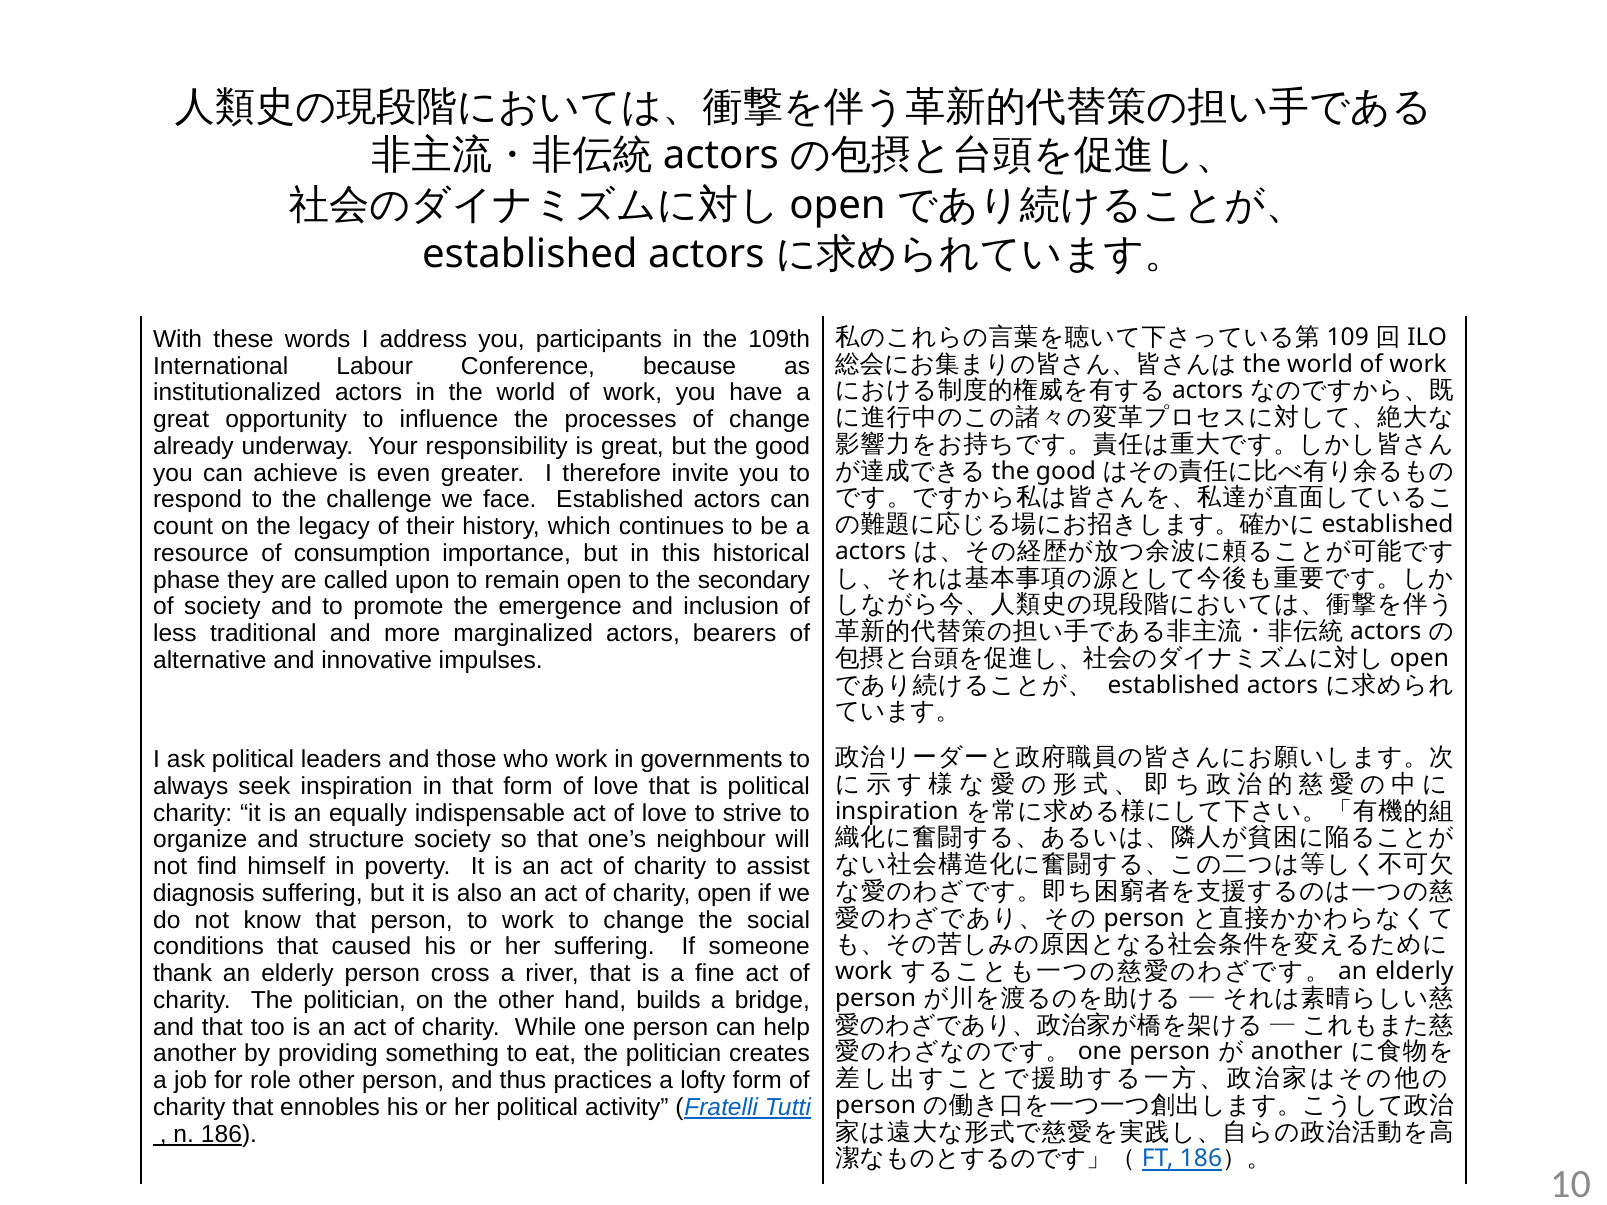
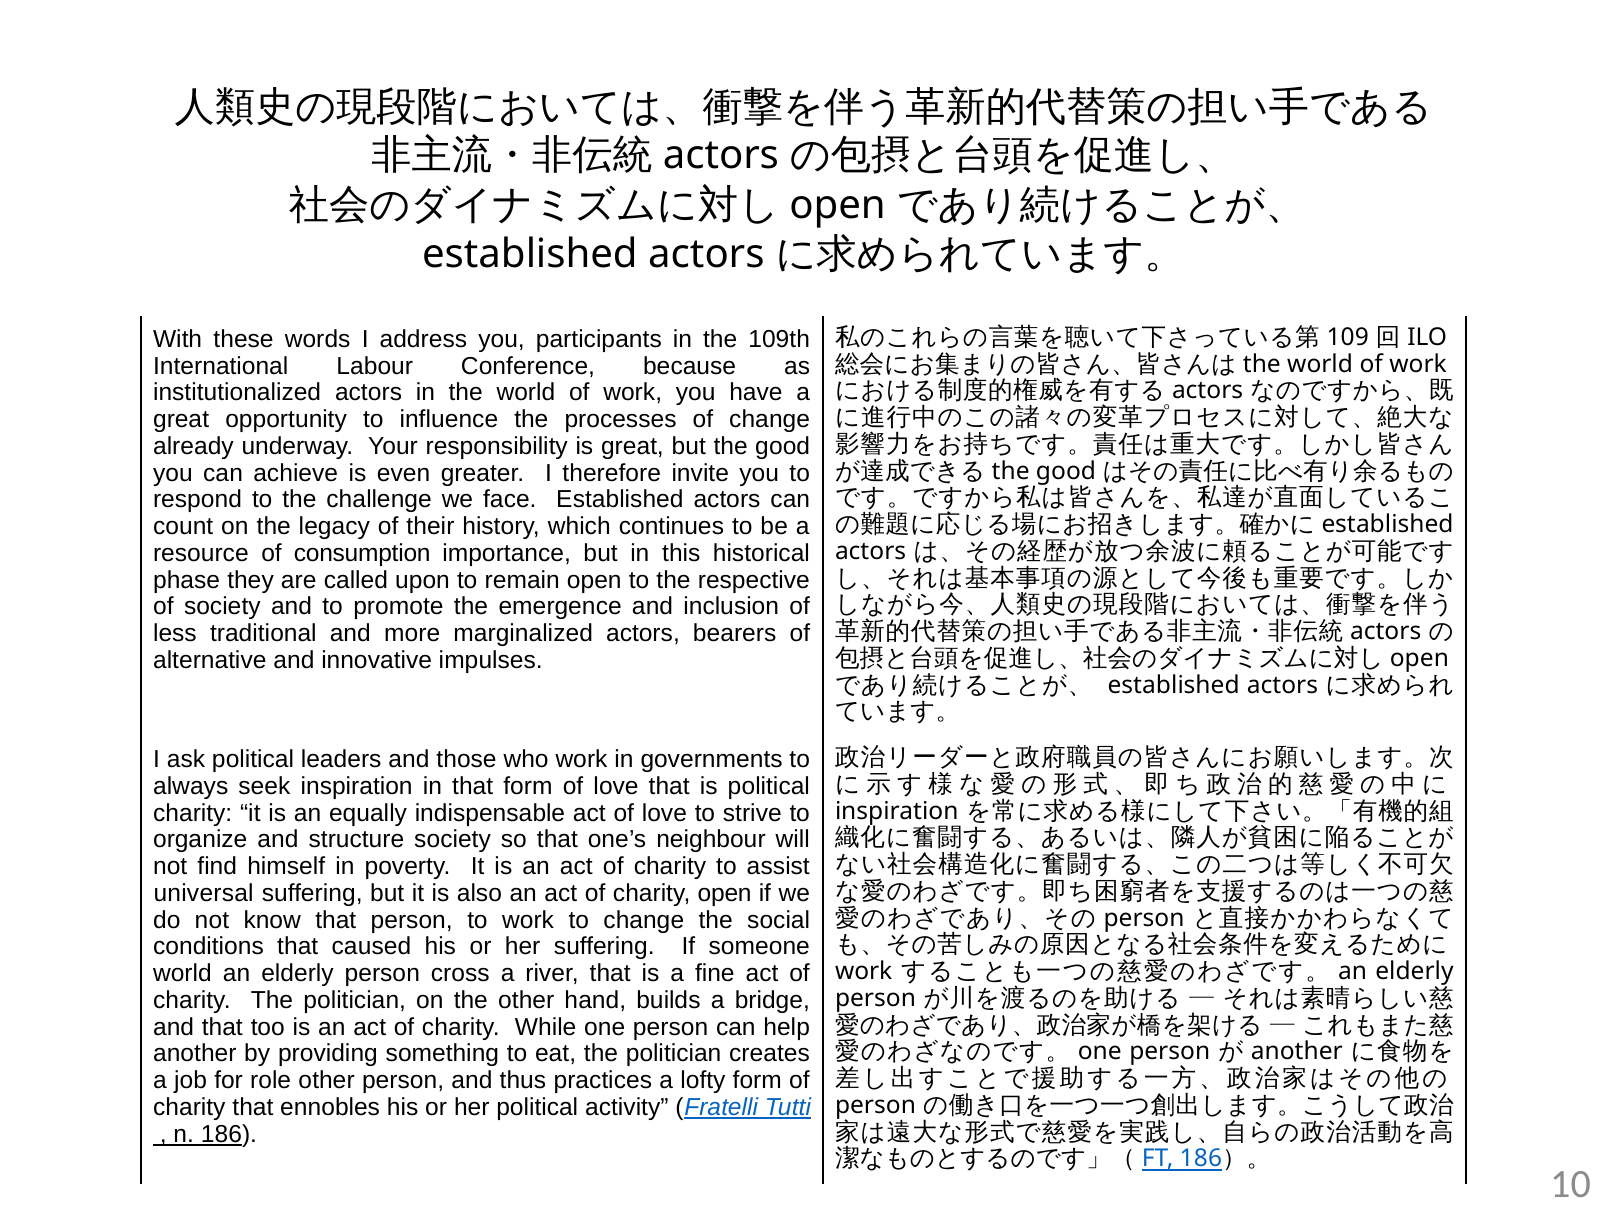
secondary: secondary -> respective
diagnosis: diagnosis -> universal
thank at (183, 974): thank -> world
